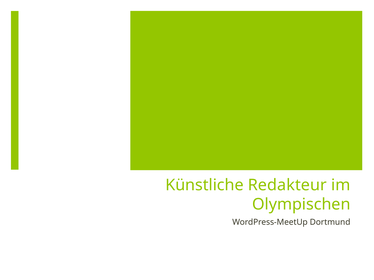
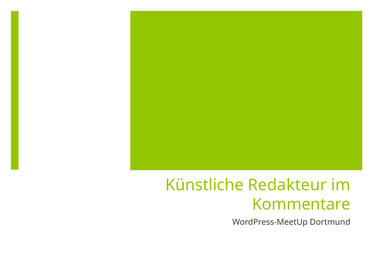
Olympischen: Olympischen -> Kommentare
